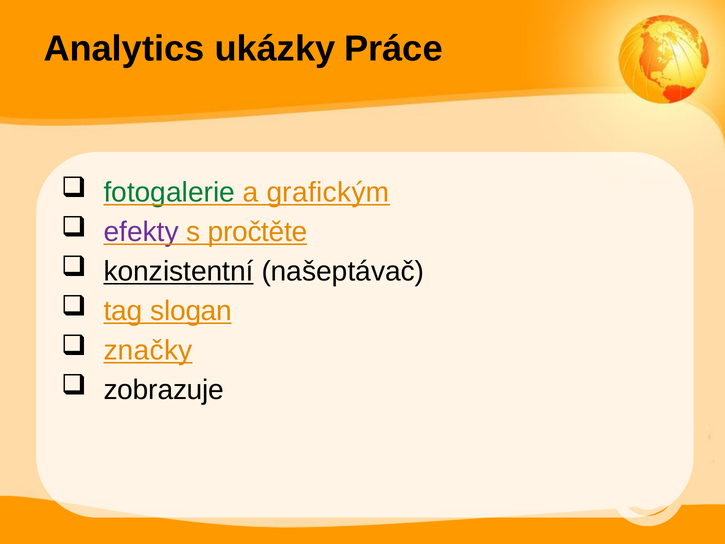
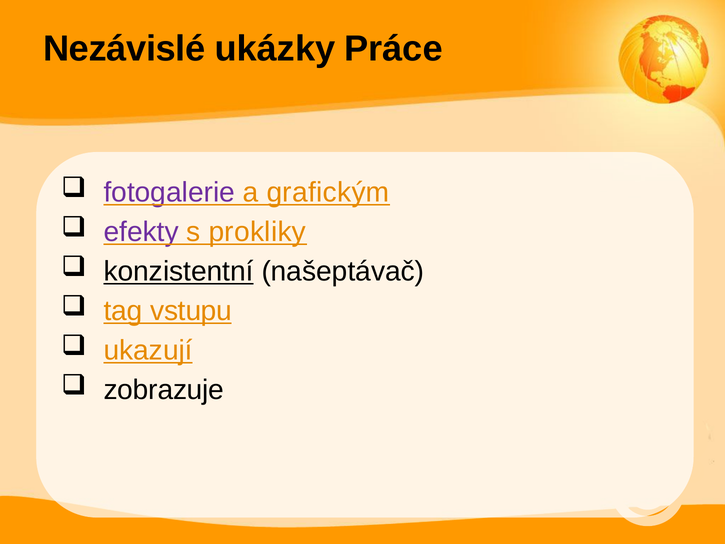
Analytics: Analytics -> Nezávislé
fotogalerie colour: green -> purple
pročtěte: pročtěte -> prokliky
slogan: slogan -> vstupu
značky: značky -> ukazují
